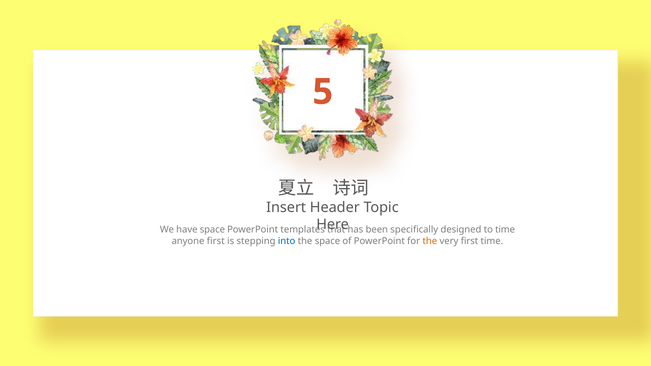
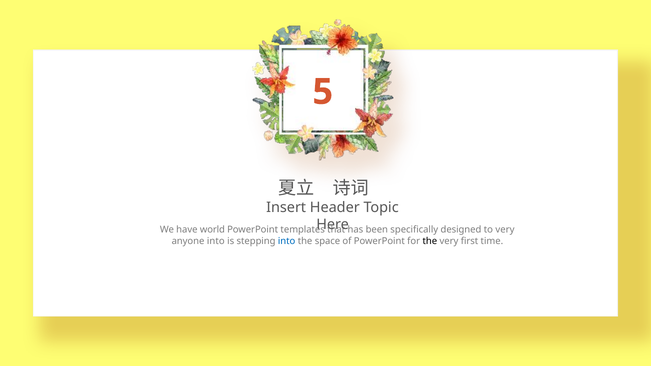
have space: space -> world
to time: time -> very
anyone first: first -> into
the at (430, 241) colour: orange -> black
